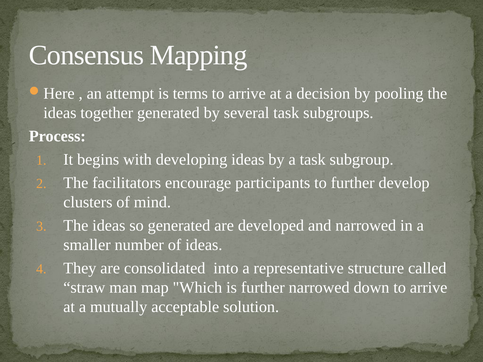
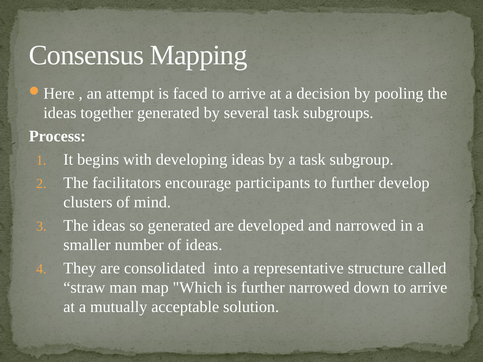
terms: terms -> faced
